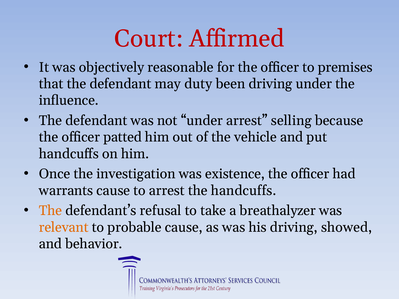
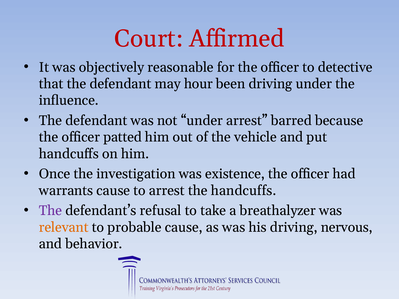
premises: premises -> detective
duty: duty -> hour
selling: selling -> barred
The at (51, 211) colour: orange -> purple
showed: showed -> nervous
